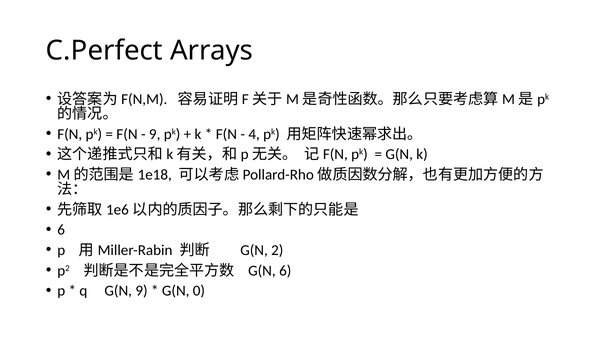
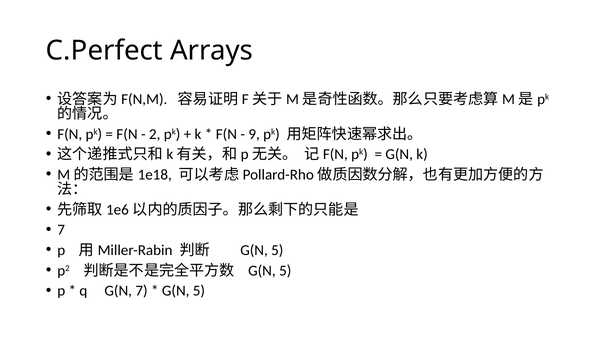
9 at (155, 134): 9 -> 2
4: 4 -> 9
6 at (61, 230): 6 -> 7
2 at (277, 250): 2 -> 5
6 at (285, 271): 6 -> 5
G(N 9: 9 -> 7
0 at (199, 291): 0 -> 5
